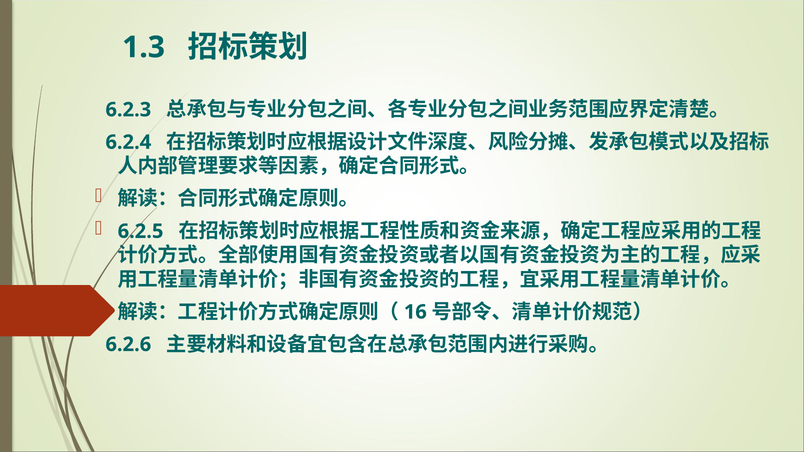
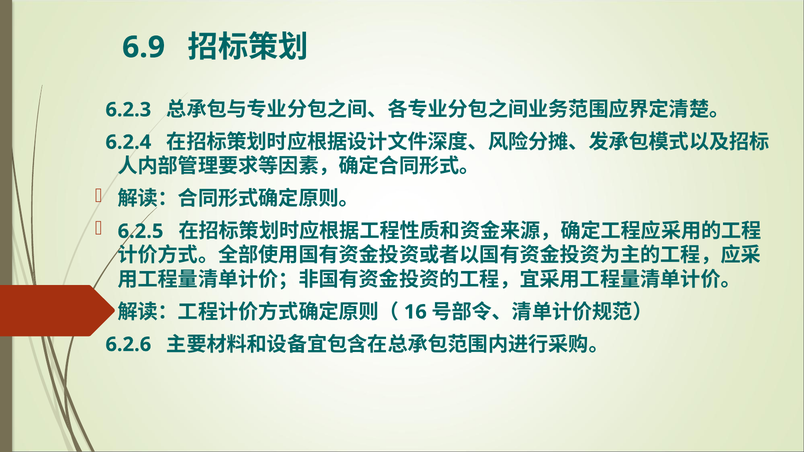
1.3: 1.3 -> 6.9
